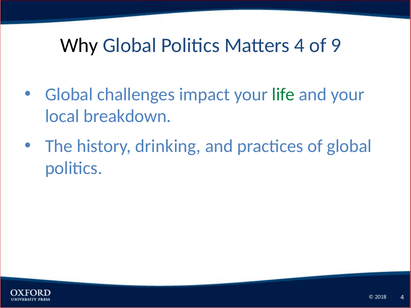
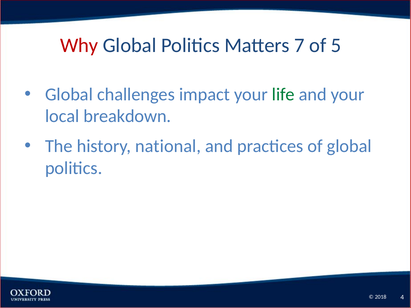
Why colour: black -> red
Matters 4: 4 -> 7
9: 9 -> 5
drinking: drinking -> national
